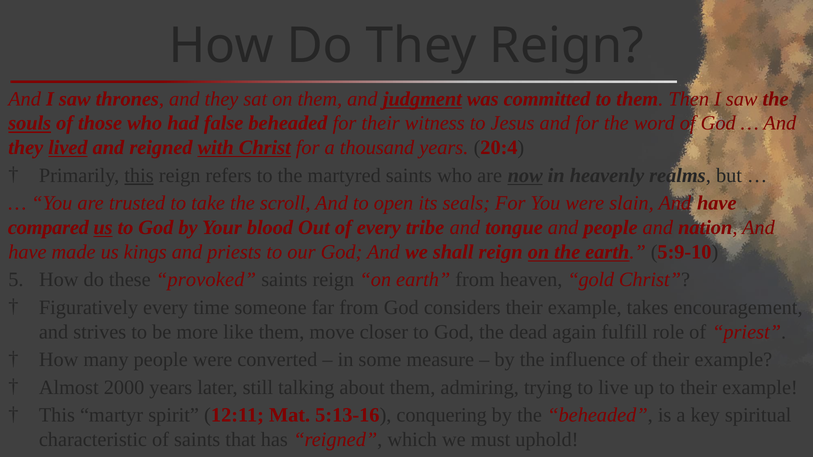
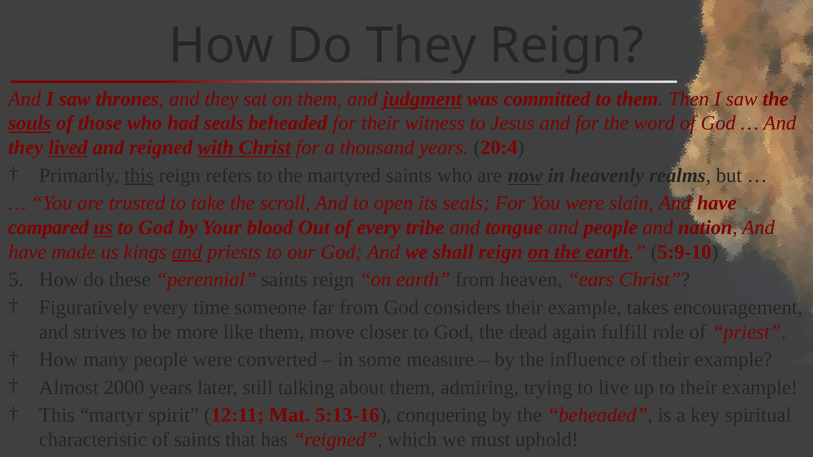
had false: false -> seals
and at (187, 252) underline: none -> present
provoked: provoked -> perennial
gold: gold -> ears
